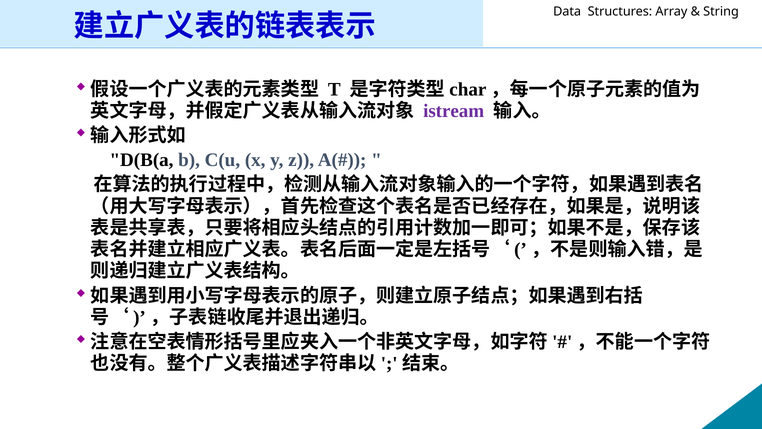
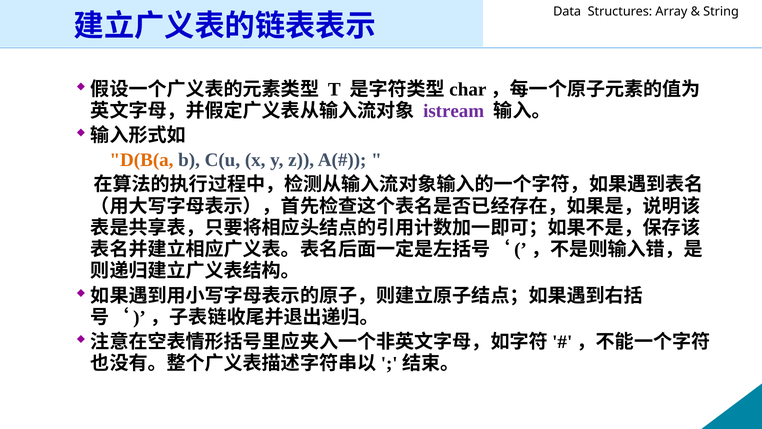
D(B(a colour: black -> orange
